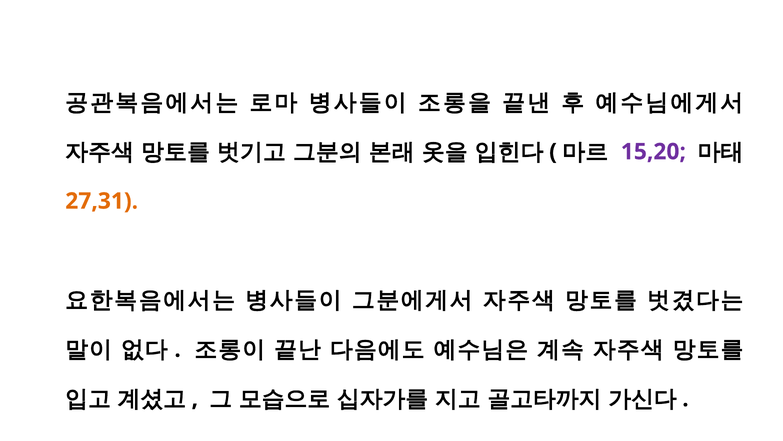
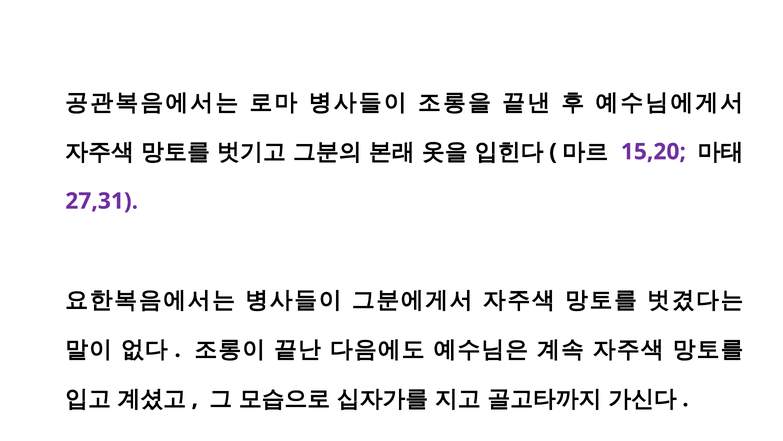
27,31 colour: orange -> purple
